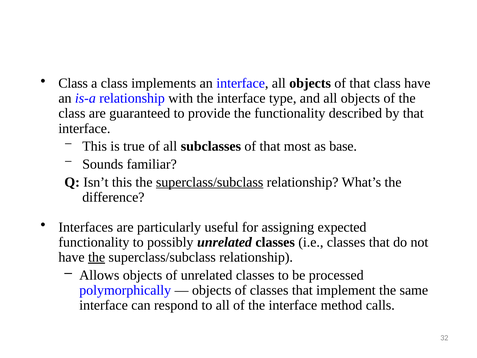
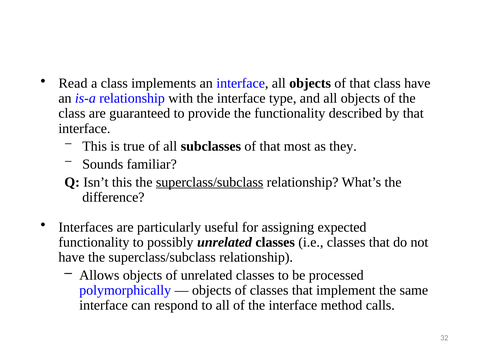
Class at (73, 83): Class -> Read
base: base -> they
the at (97, 257) underline: present -> none
